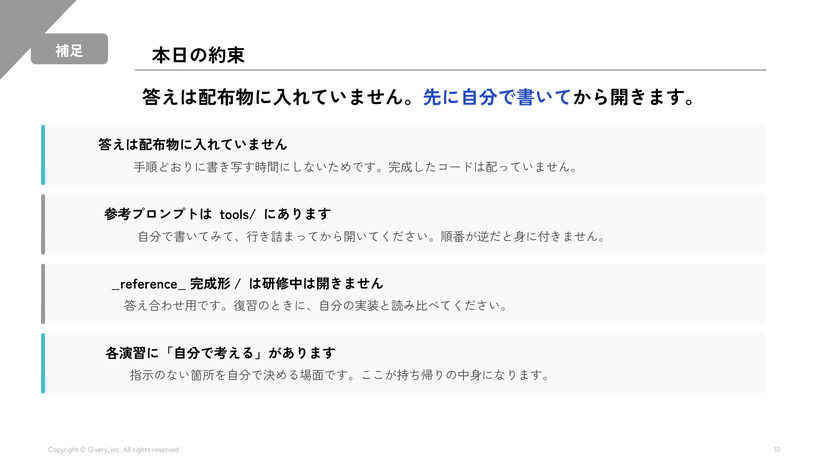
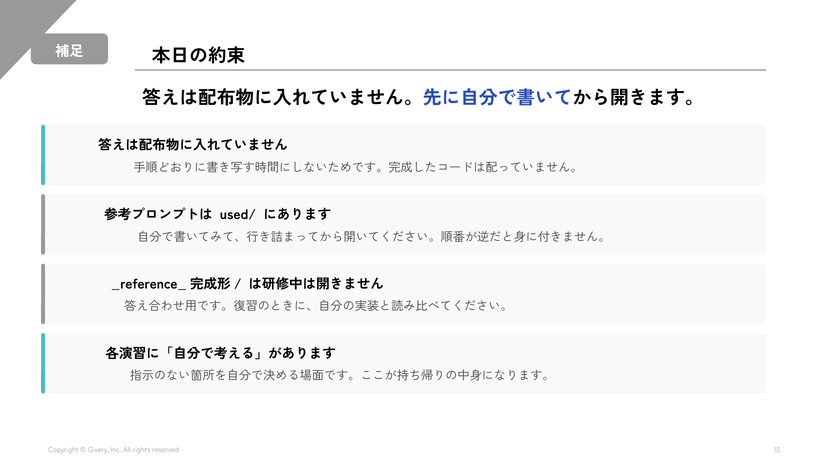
tools/: tools/ -> used/
